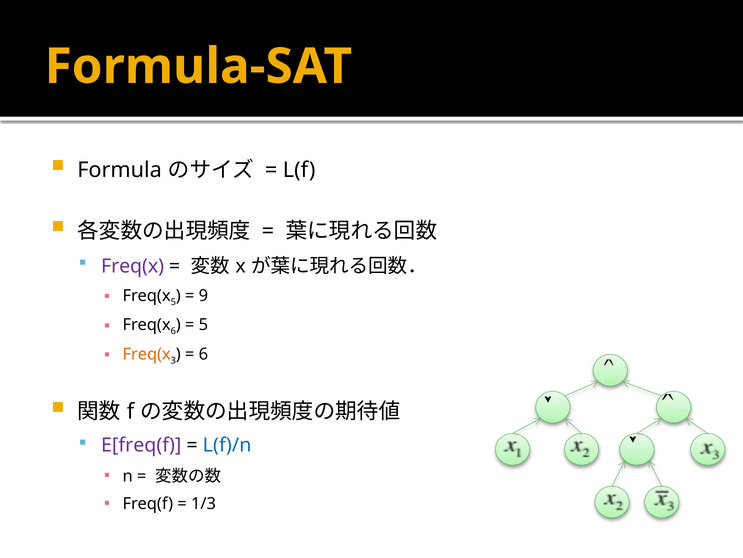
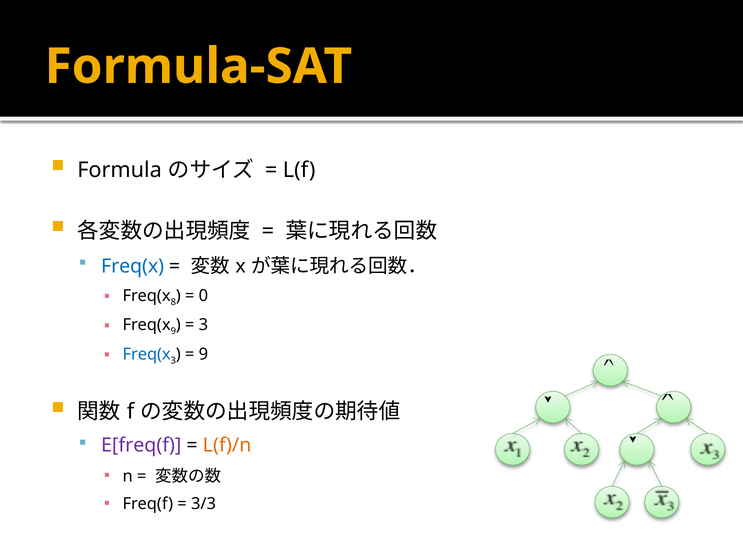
Freq(x at (133, 266) colour: purple -> blue
Freq(x 5: 5 -> 8
9: 9 -> 0
Freq(x 6: 6 -> 9
5 at (203, 325): 5 -> 3
Freq(x at (147, 354) colour: orange -> blue
6 at (203, 354): 6 -> 9
L(f)/n colour: blue -> orange
1/3: 1/3 -> 3/3
